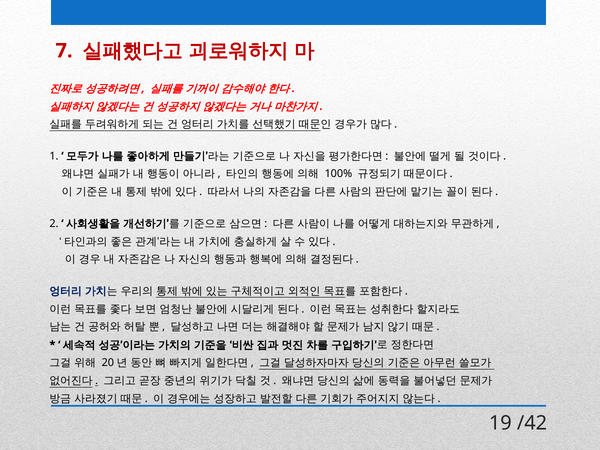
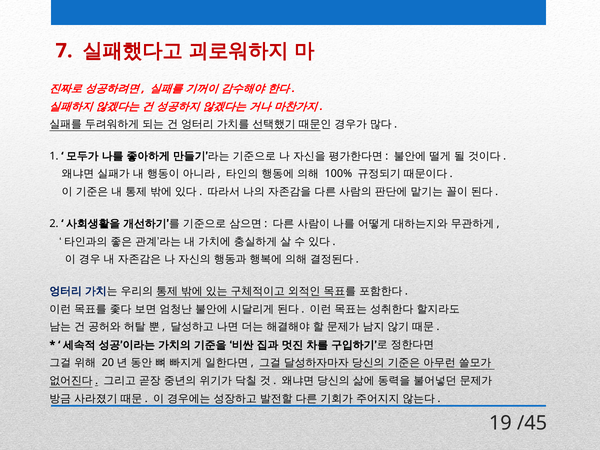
/42: /42 -> /45
